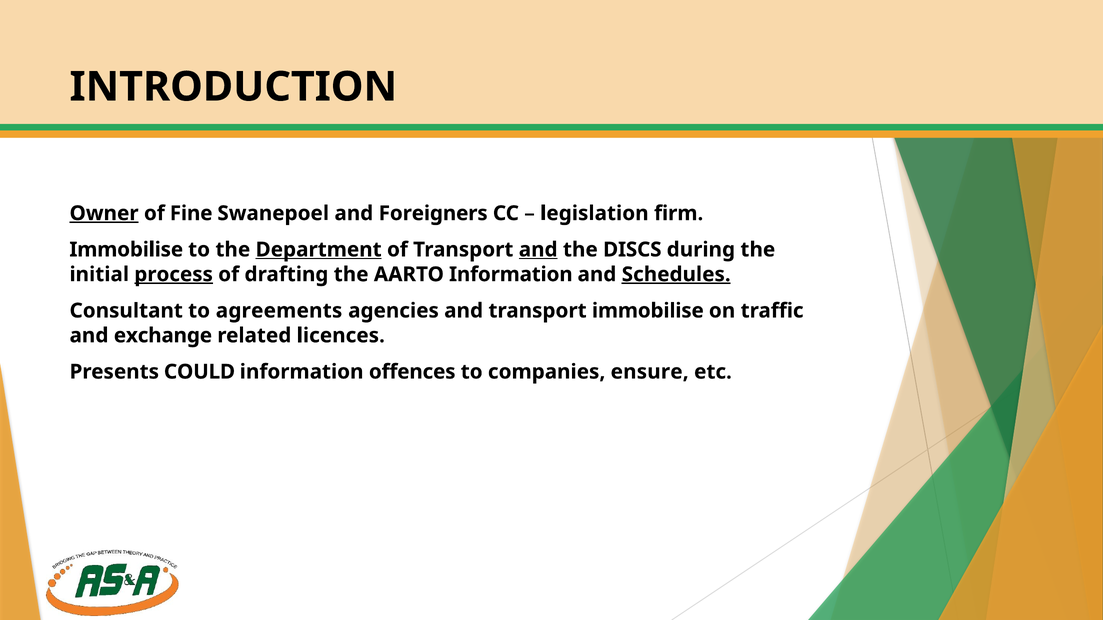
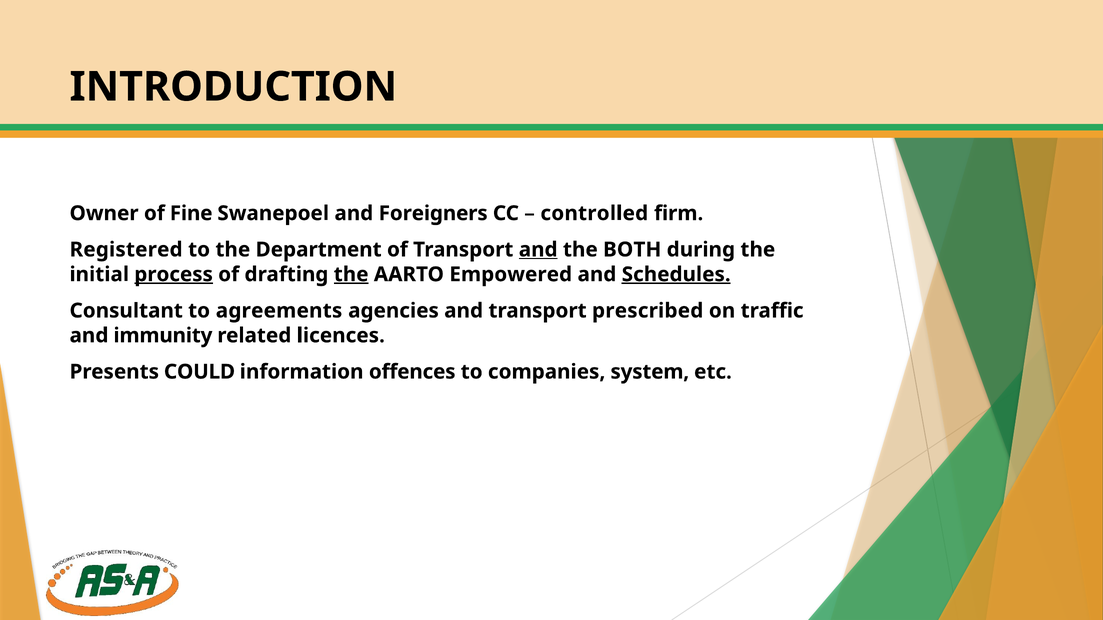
Owner underline: present -> none
legislation: legislation -> controlled
Immobilise at (126, 250): Immobilise -> Registered
Department underline: present -> none
DISCS: DISCS -> BOTH
the at (351, 275) underline: none -> present
AARTO Information: Information -> Empowered
transport immobilise: immobilise -> prescribed
exchange: exchange -> immunity
ensure: ensure -> system
